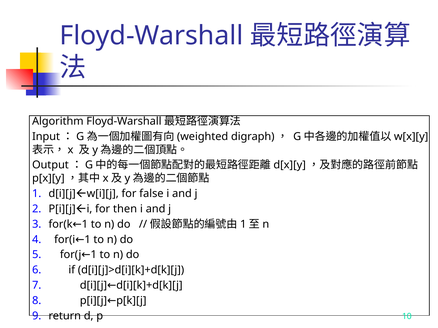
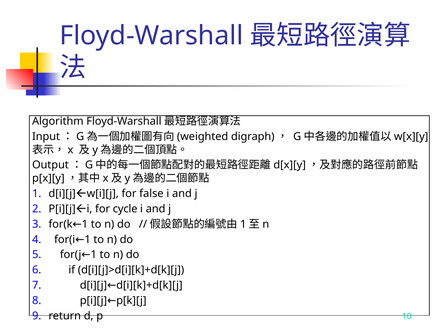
then: then -> cycle
